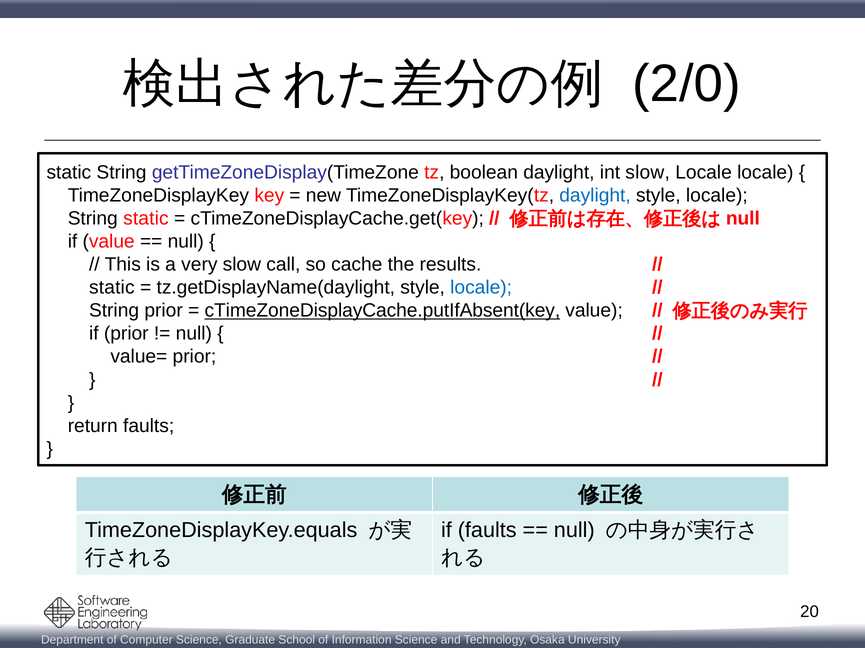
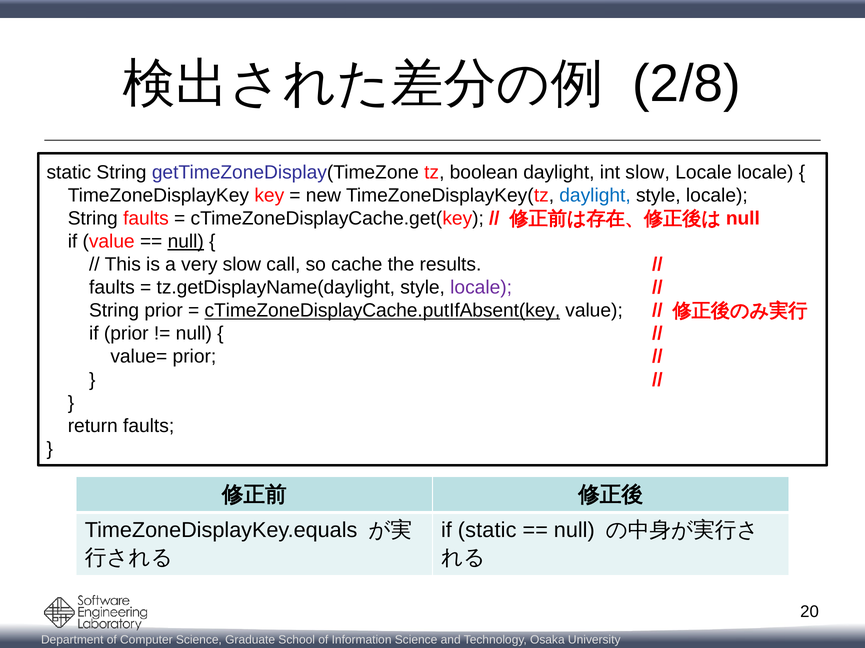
2/0: 2/0 -> 2/8
String static: static -> faults
null at (186, 242) underline: none -> present
static at (112, 288): static -> faults
locale at (481, 288) colour: blue -> purple
if faults: faults -> static
